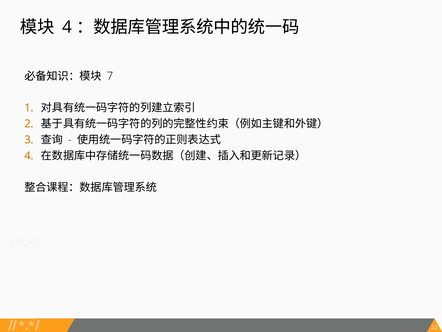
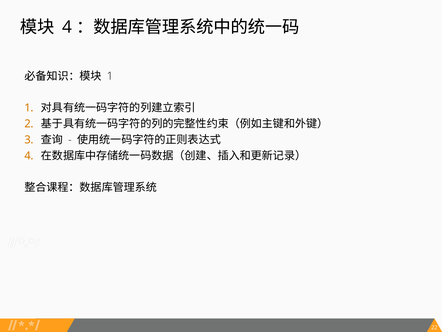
7 at (110, 76): 7 -> 1
